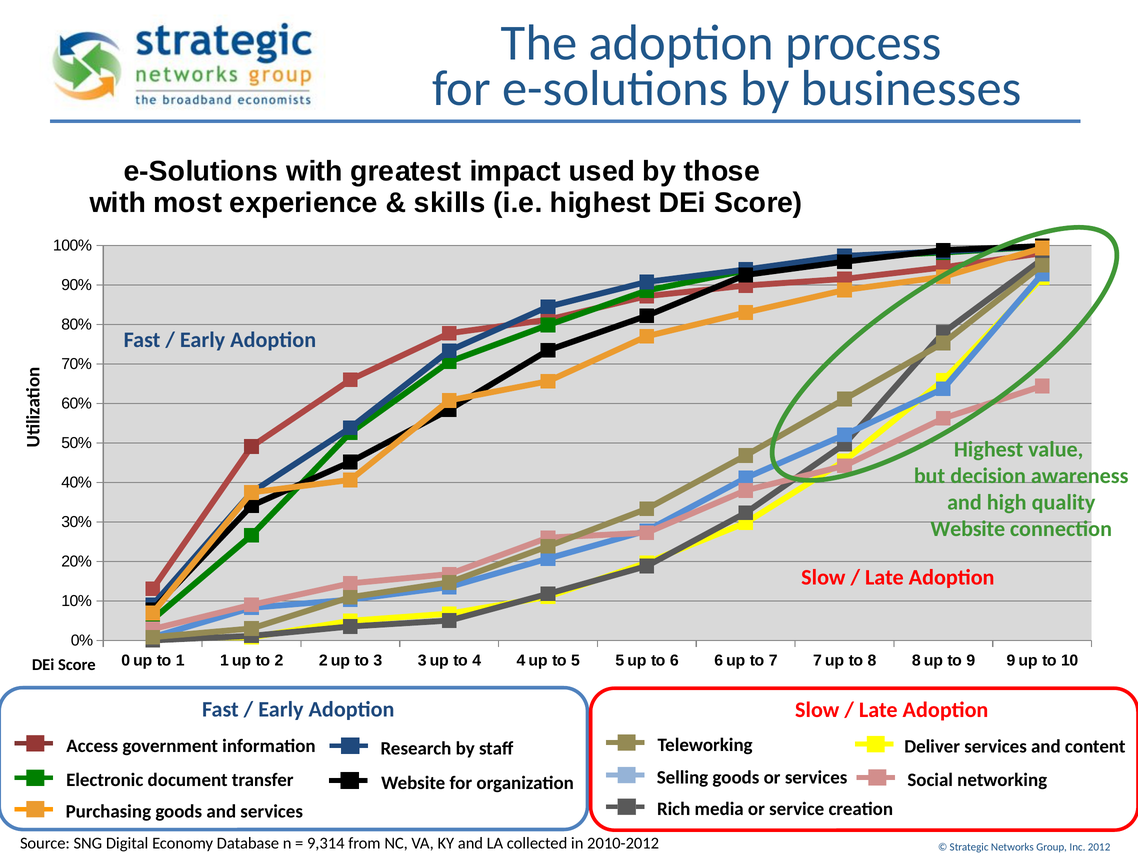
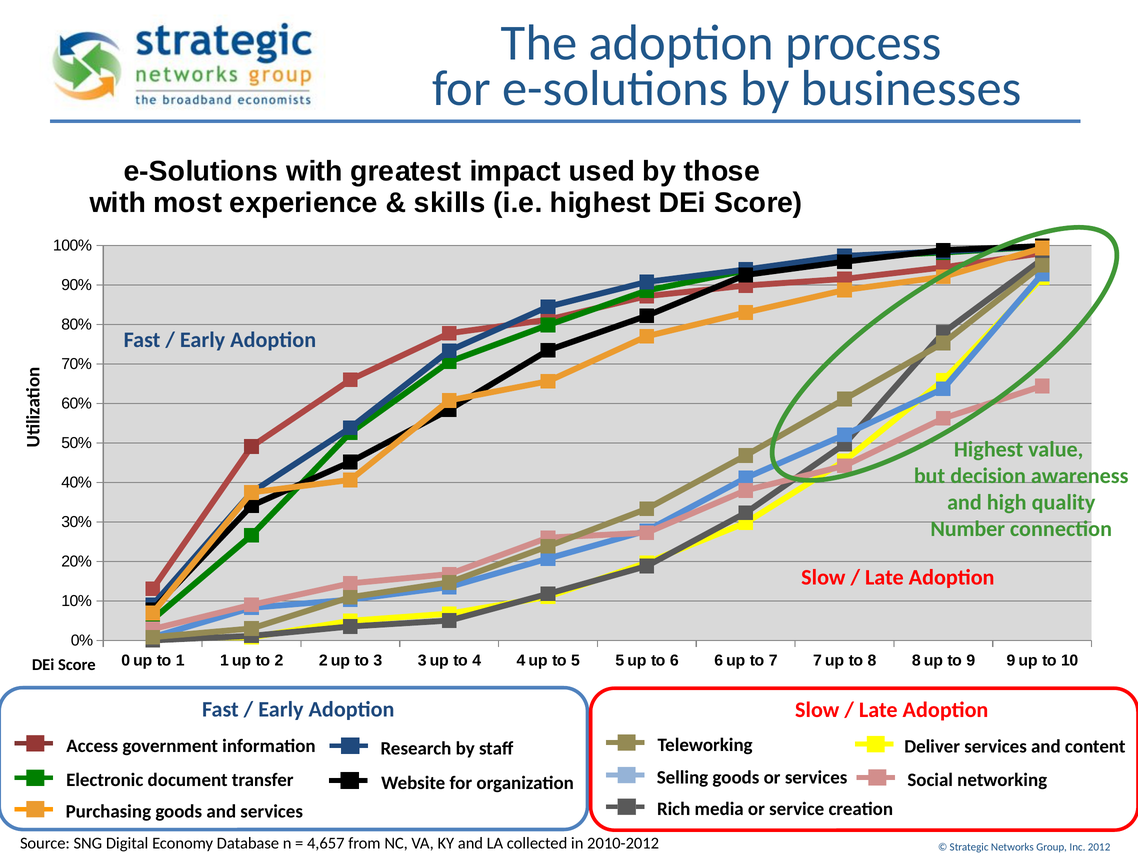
Website at (968, 529): Website -> Number
9,314: 9,314 -> 4,657
